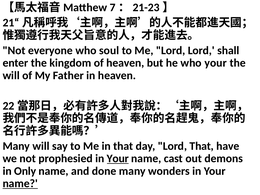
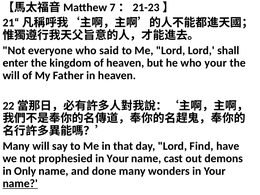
soul: soul -> said
Lord That: That -> Find
Your at (118, 159) underline: present -> none
